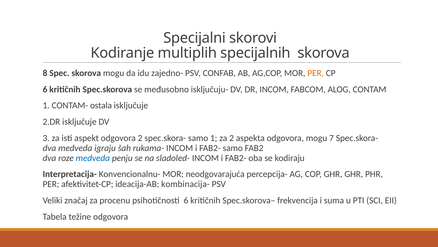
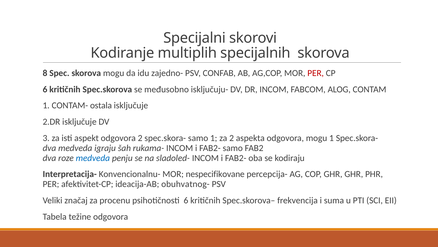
PER at (316, 73) colour: orange -> red
mogu 7: 7 -> 1
neodgovarajuća: neodgovarajuća -> nespecifikovane
kombinacija-: kombinacija- -> obuhvatnog-
